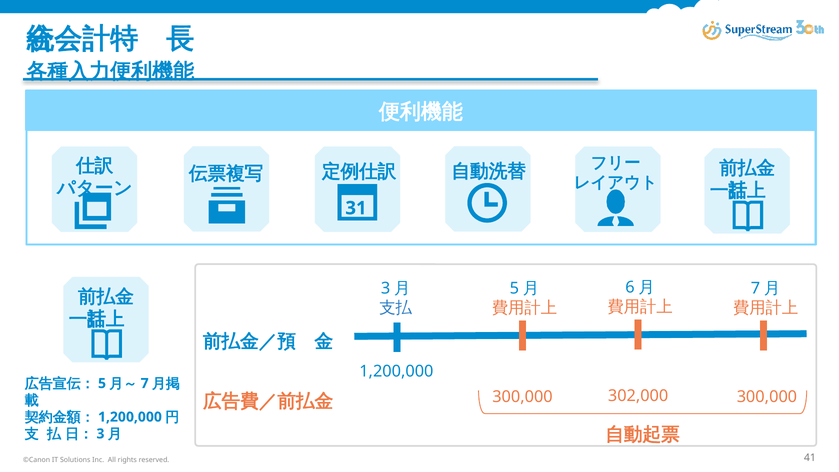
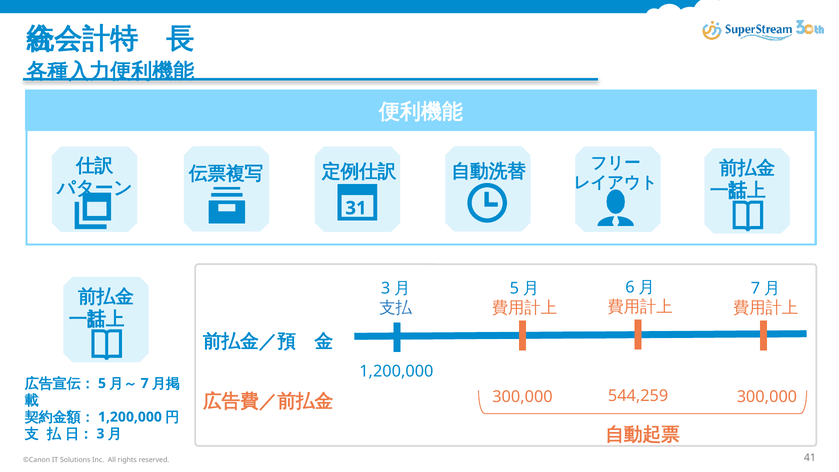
302,000: 302,000 -> 544,259
